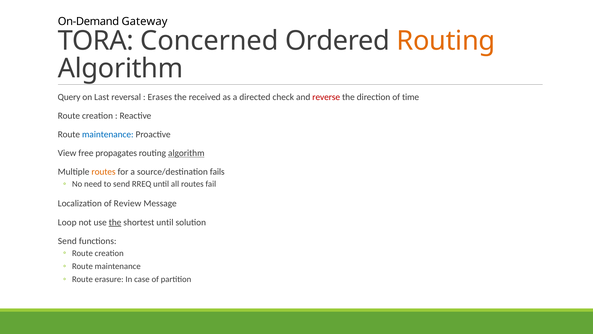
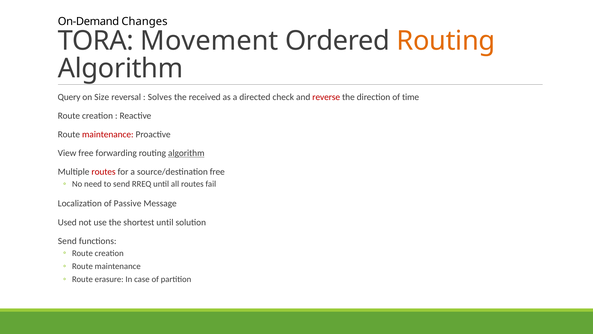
Gateway: Gateway -> Changes
Concerned: Concerned -> Movement
Last: Last -> Size
Erases: Erases -> Solves
maintenance at (108, 134) colour: blue -> red
propagates: propagates -> forwarding
routes at (104, 172) colour: orange -> red
source/destination fails: fails -> free
Review: Review -> Passive
Loop: Loop -> Used
the at (115, 222) underline: present -> none
